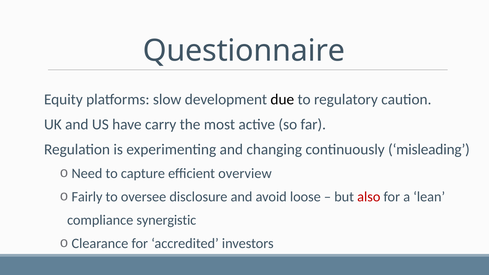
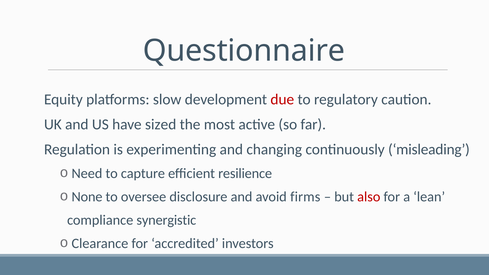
due colour: black -> red
carry: carry -> sized
overview: overview -> resilience
Fairly: Fairly -> None
loose: loose -> firms
